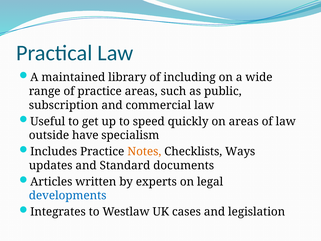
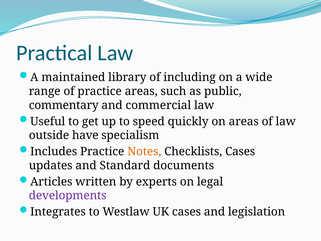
subscription: subscription -> commentary
Checklists Ways: Ways -> Cases
developments colour: blue -> purple
